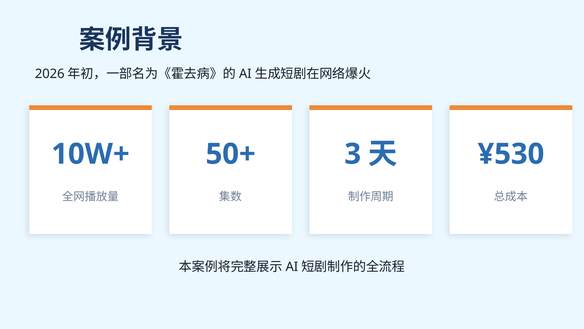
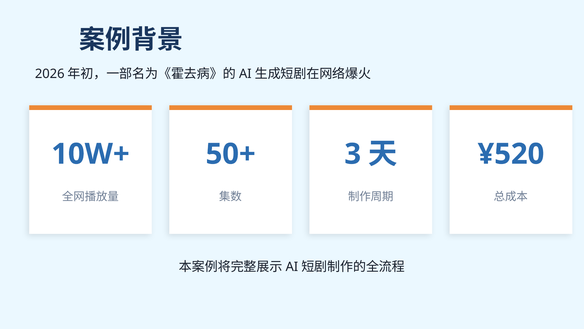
¥530: ¥530 -> ¥520
